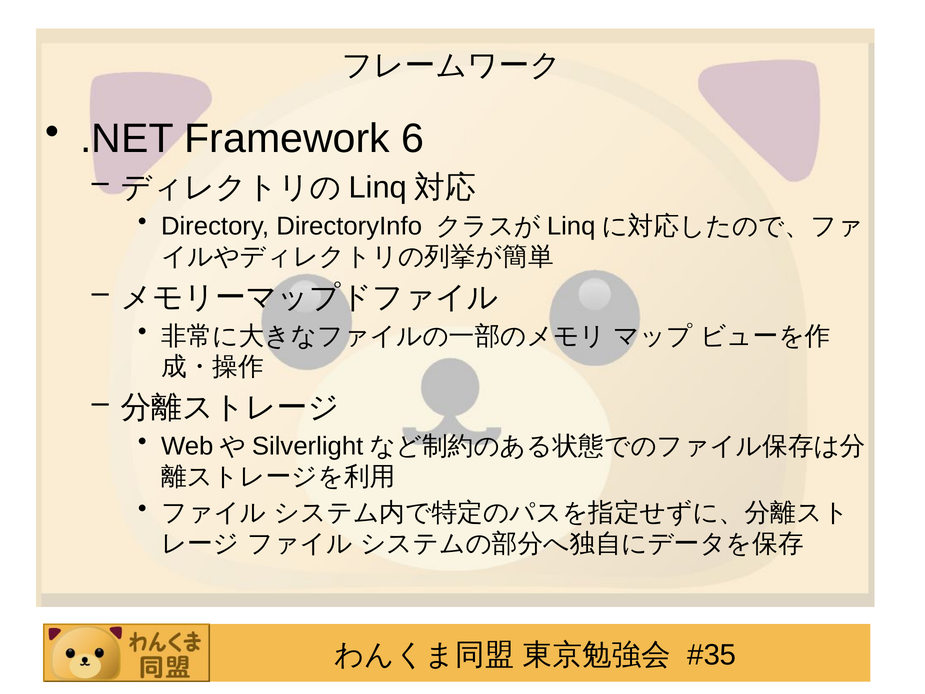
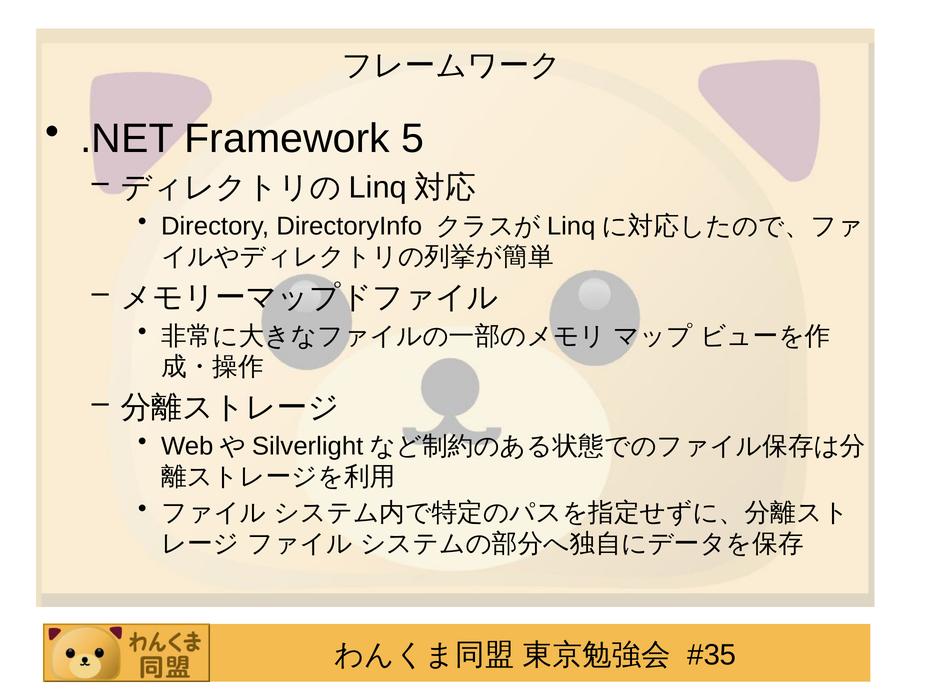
6: 6 -> 5
